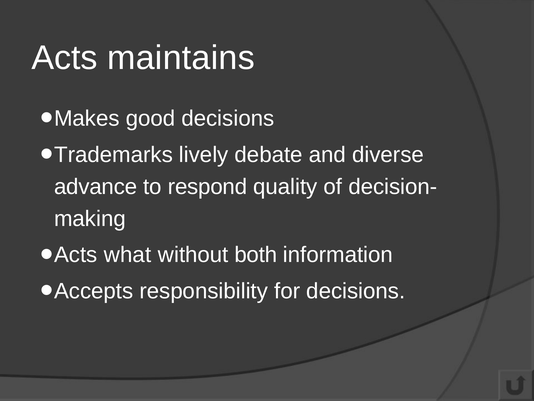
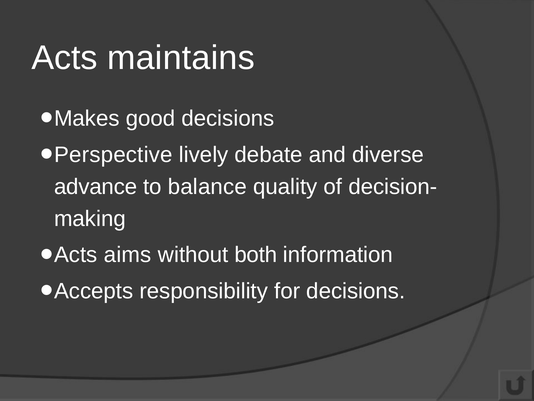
Trademarks: Trademarks -> Perspective
respond: respond -> balance
what: what -> aims
